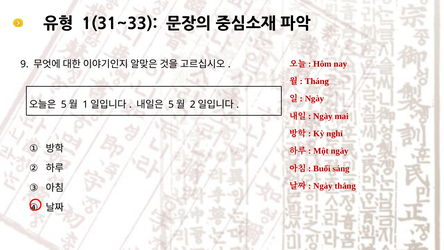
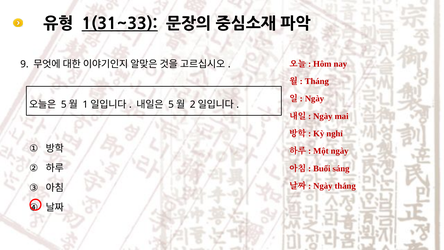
1(31~33 underline: none -> present
